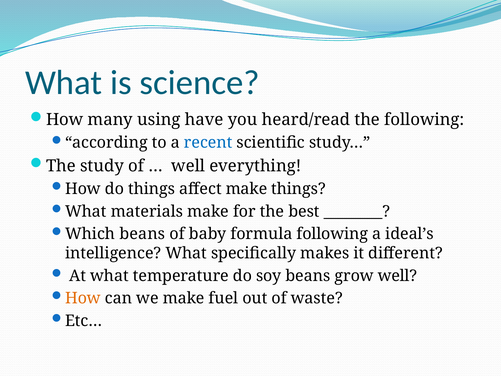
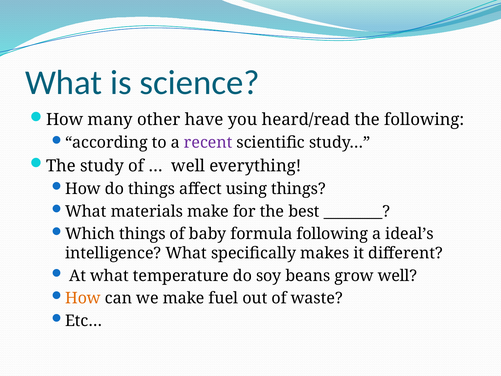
using: using -> other
recent colour: blue -> purple
affect make: make -> using
Which beans: beans -> things
